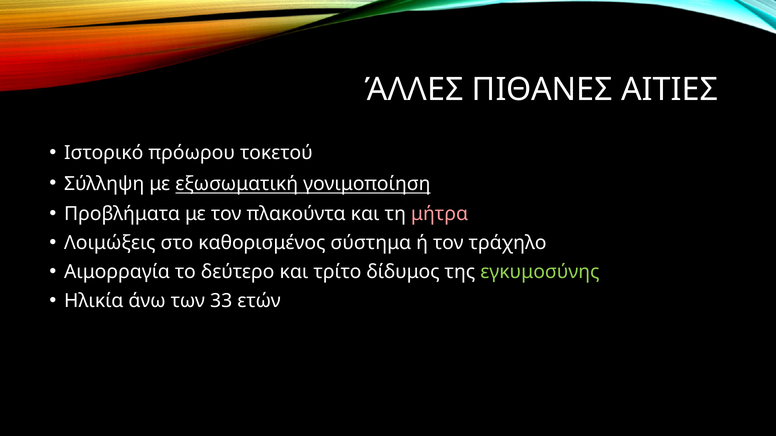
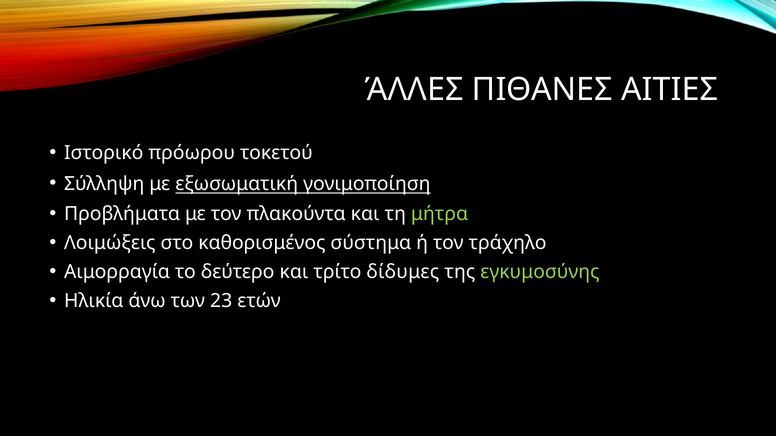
μήτρα colour: pink -> light green
δίδυμος: δίδυμος -> δίδυμες
33: 33 -> 23
